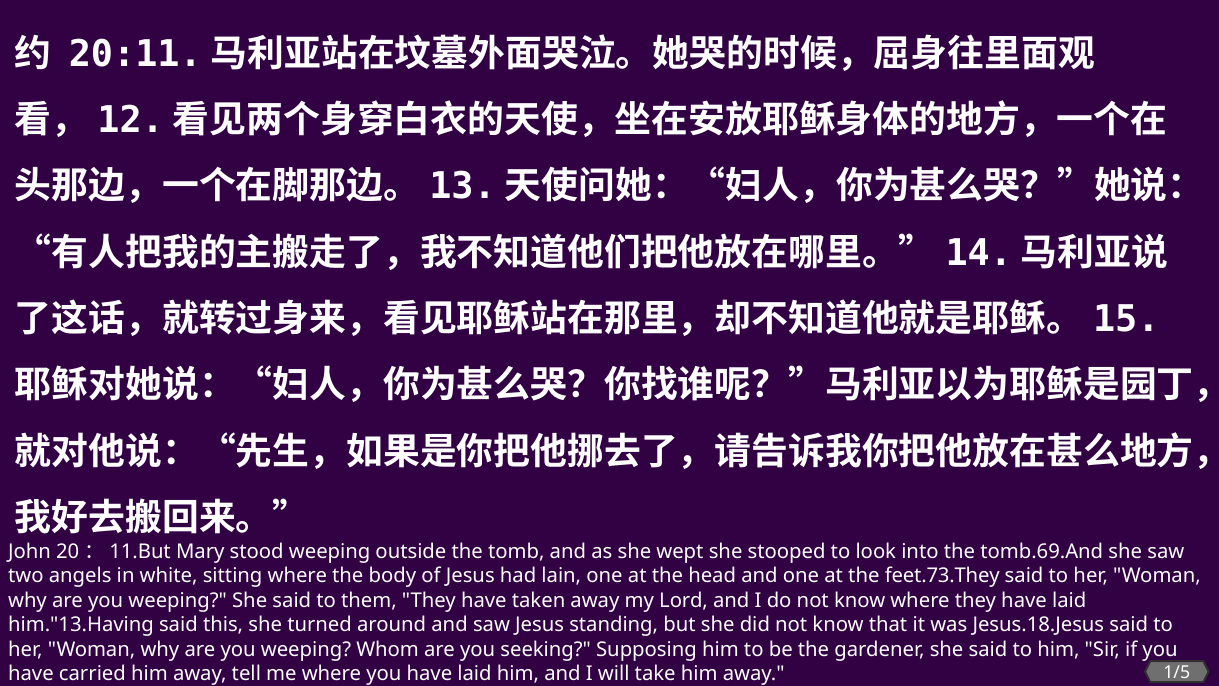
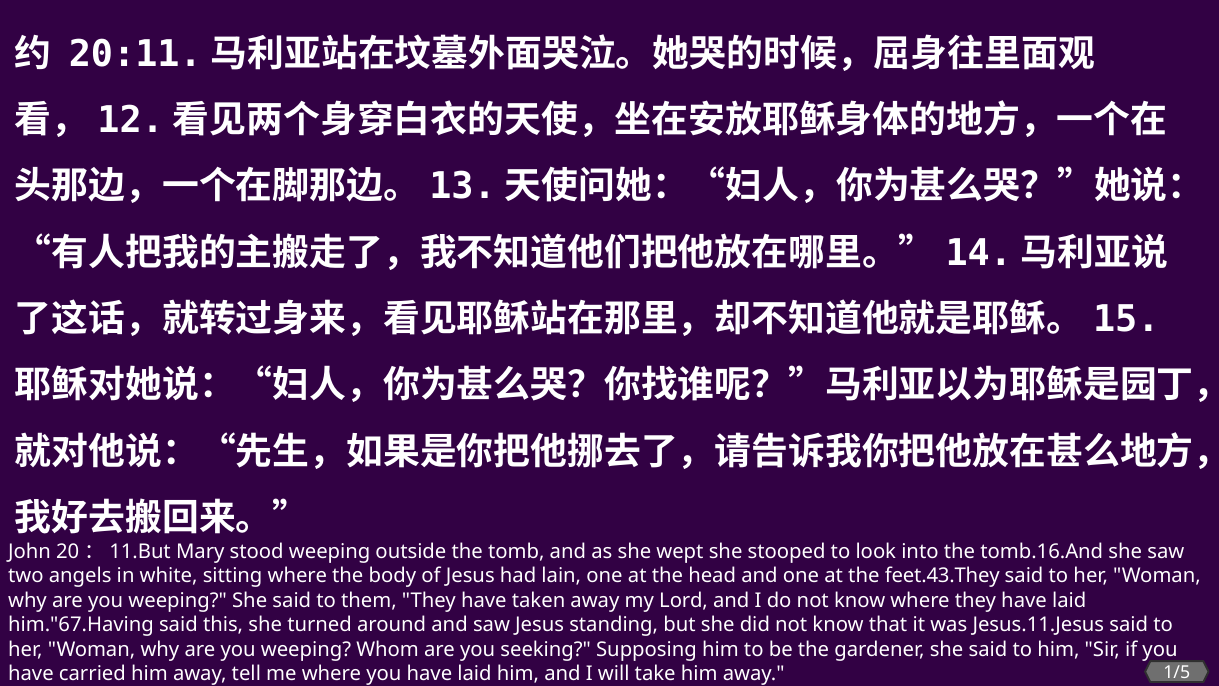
tomb.69.And: tomb.69.And -> tomb.16.And
feet.73.They: feet.73.They -> feet.43.They
him."13.Having: him."13.Having -> him."67.Having
Jesus.18.Jesus: Jesus.18.Jesus -> Jesus.11.Jesus
